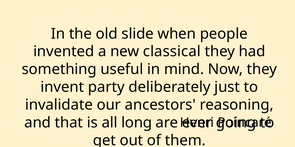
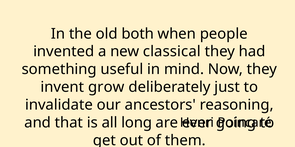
slide: slide -> both
party: party -> grow
